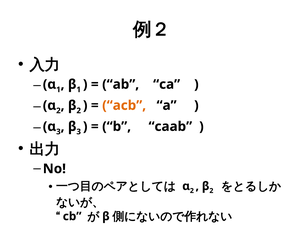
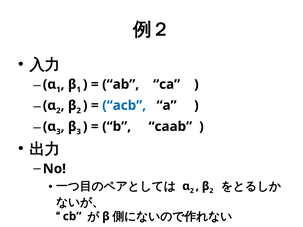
acb colour: orange -> blue
